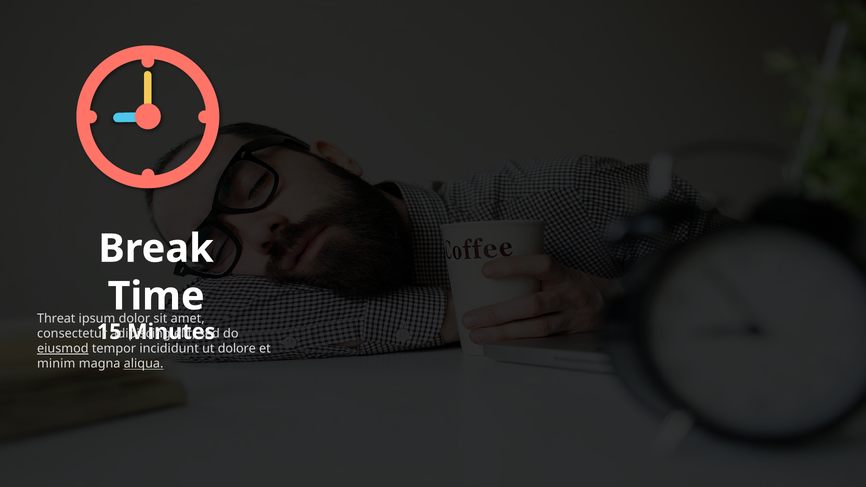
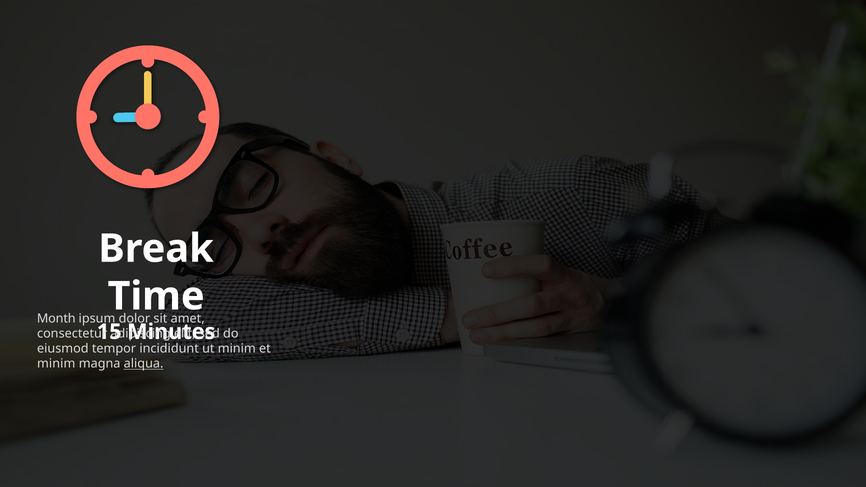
Threat: Threat -> Month
eiusmod underline: present -> none
dolore at (237, 349): dolore -> minim
